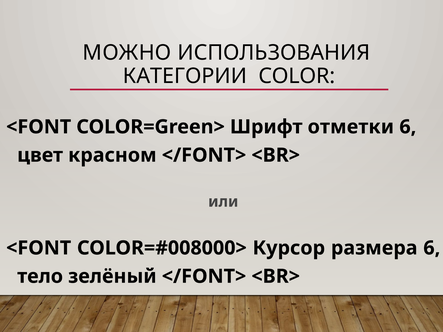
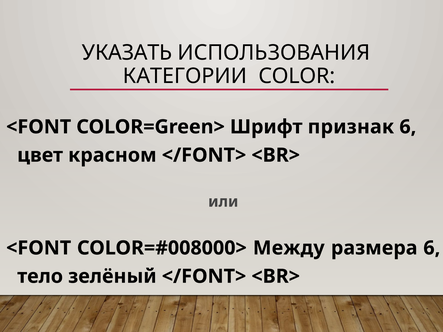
МОЖНО: МОЖНО -> УКАЗАТЬ
отметки: отметки -> признак
Курсор: Курсор -> Mежду
